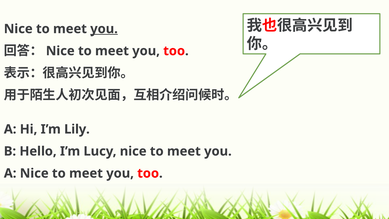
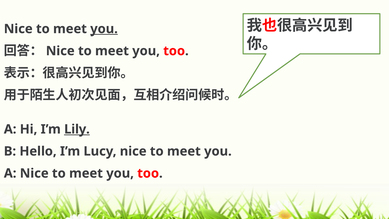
Lily underline: none -> present
